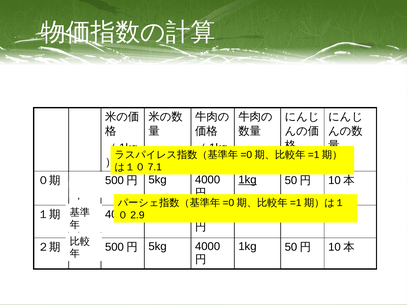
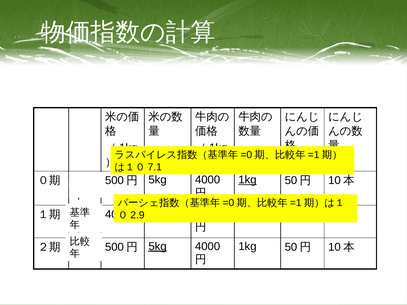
5kg at (158, 247) underline: none -> present
